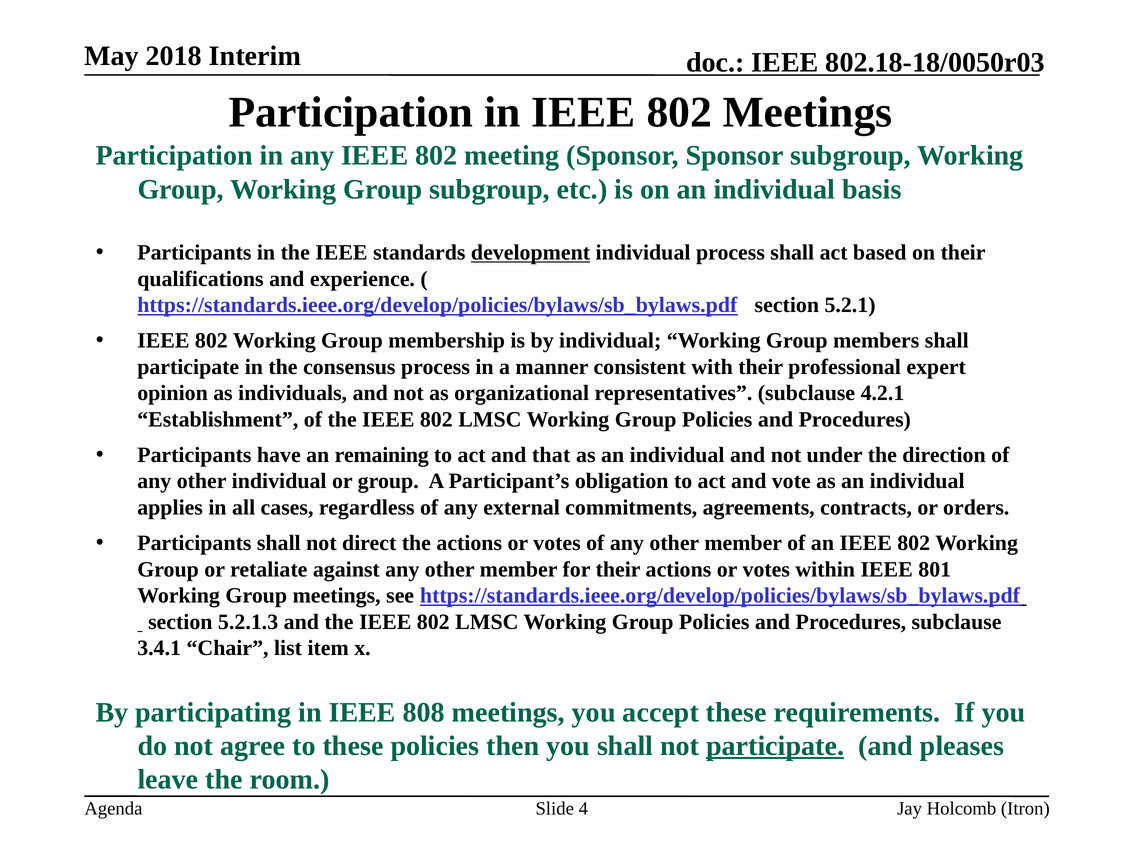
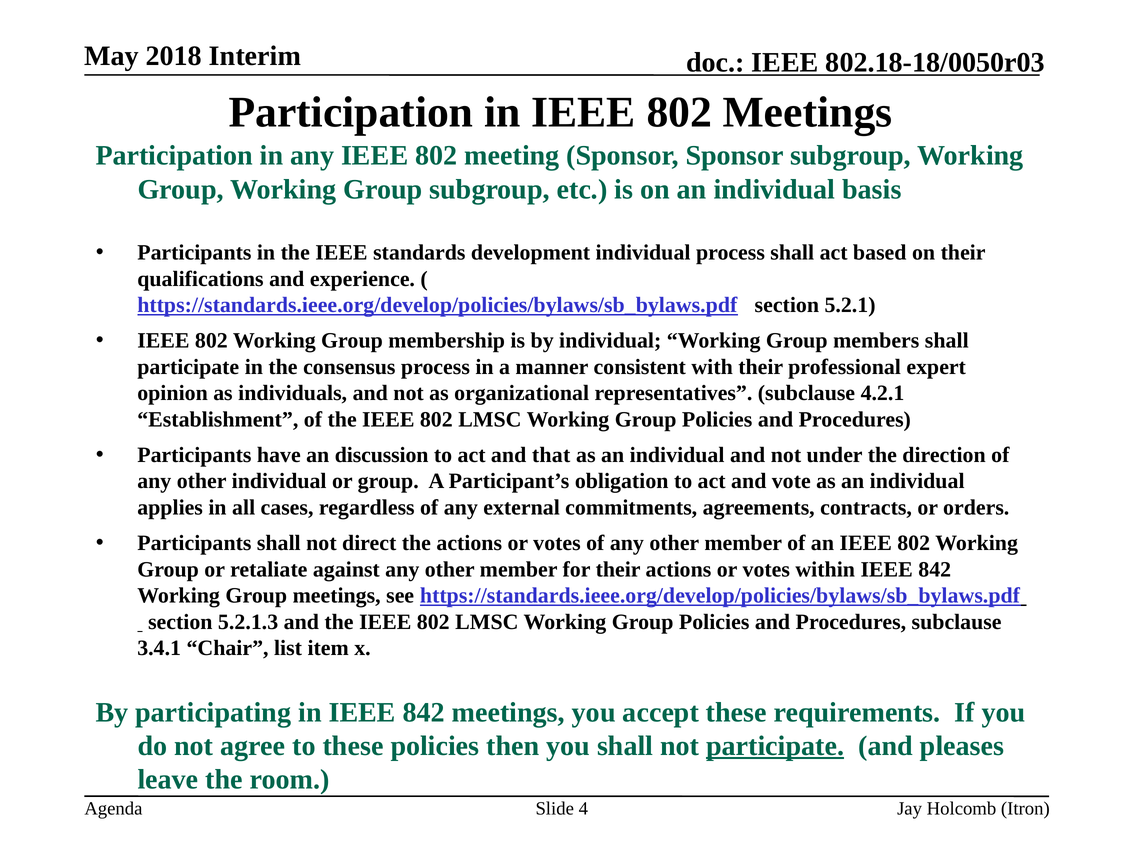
development underline: present -> none
remaining: remaining -> discussion
within IEEE 801: 801 -> 842
in IEEE 808: 808 -> 842
